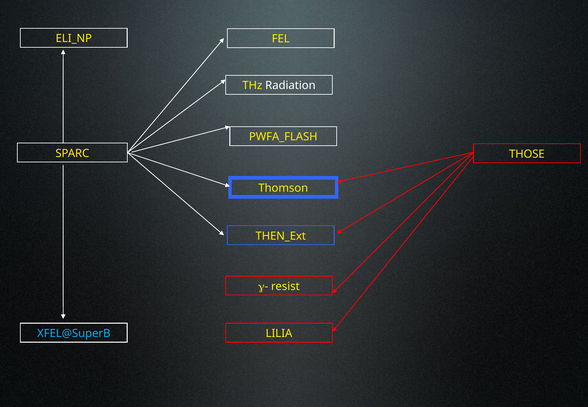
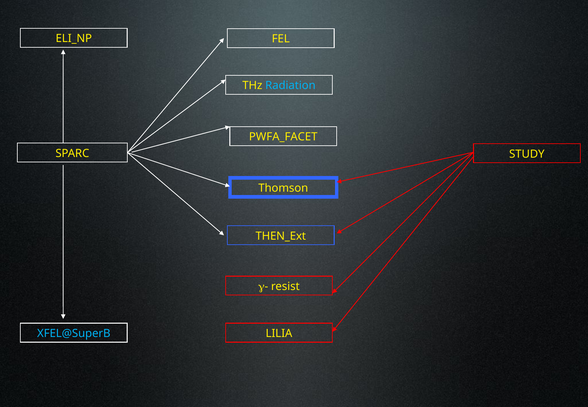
Radiation colour: white -> light blue
PWFA_FLASH: PWFA_FLASH -> PWFA_FACET
THOSE: THOSE -> STUDY
